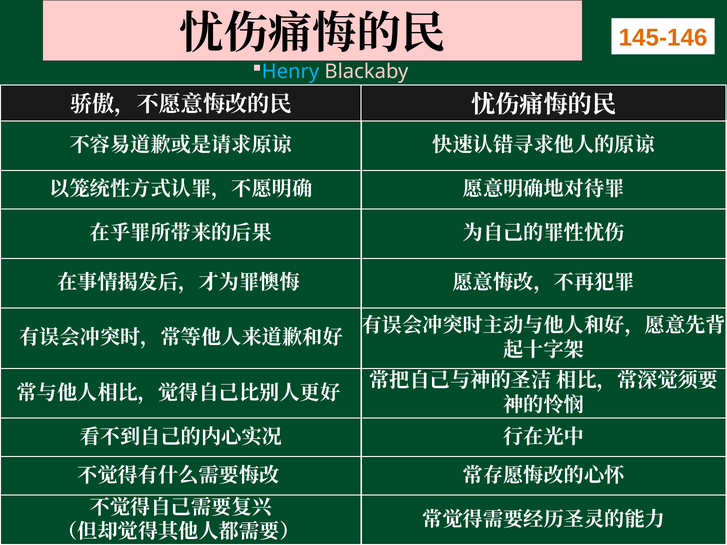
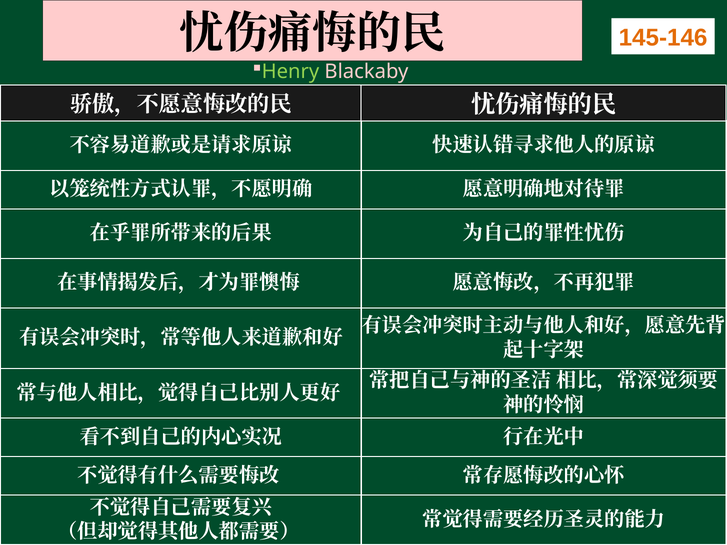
Henry colour: light blue -> light green
